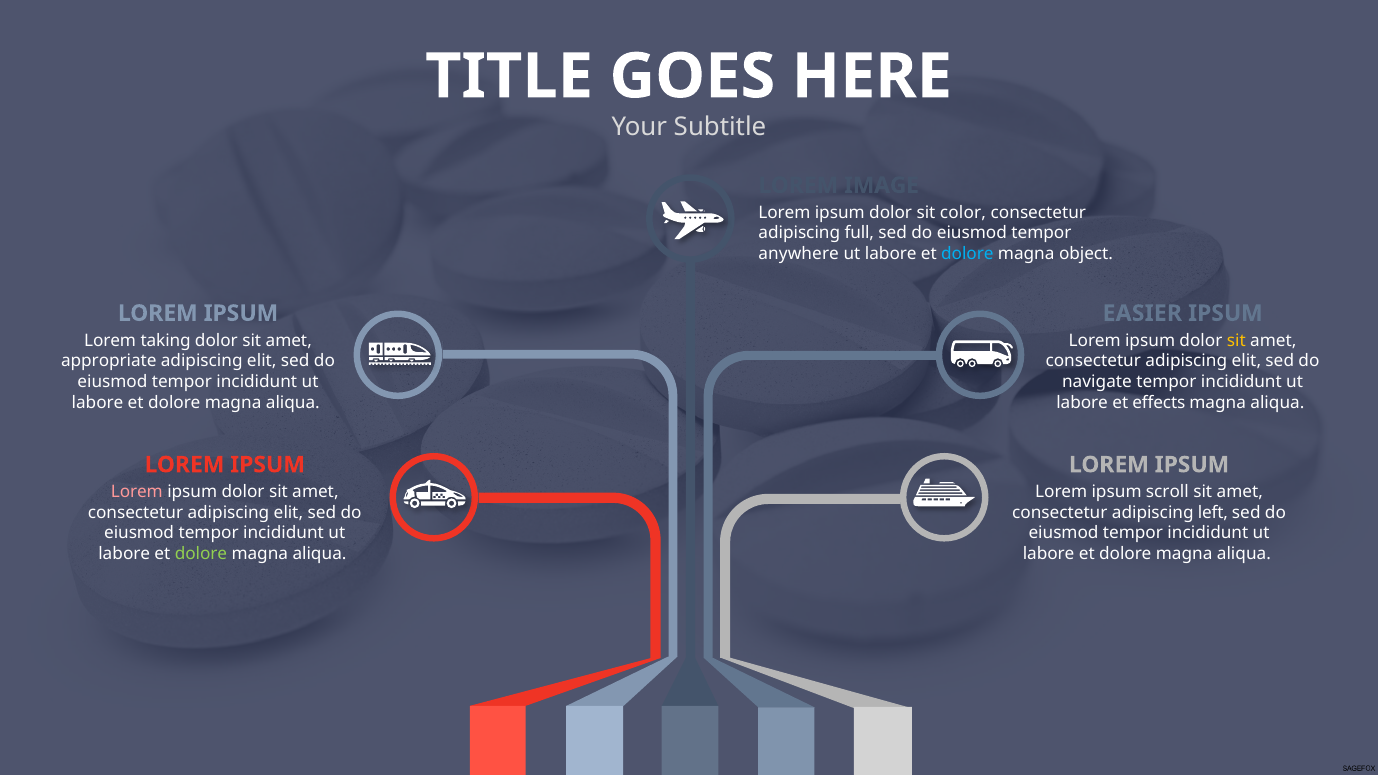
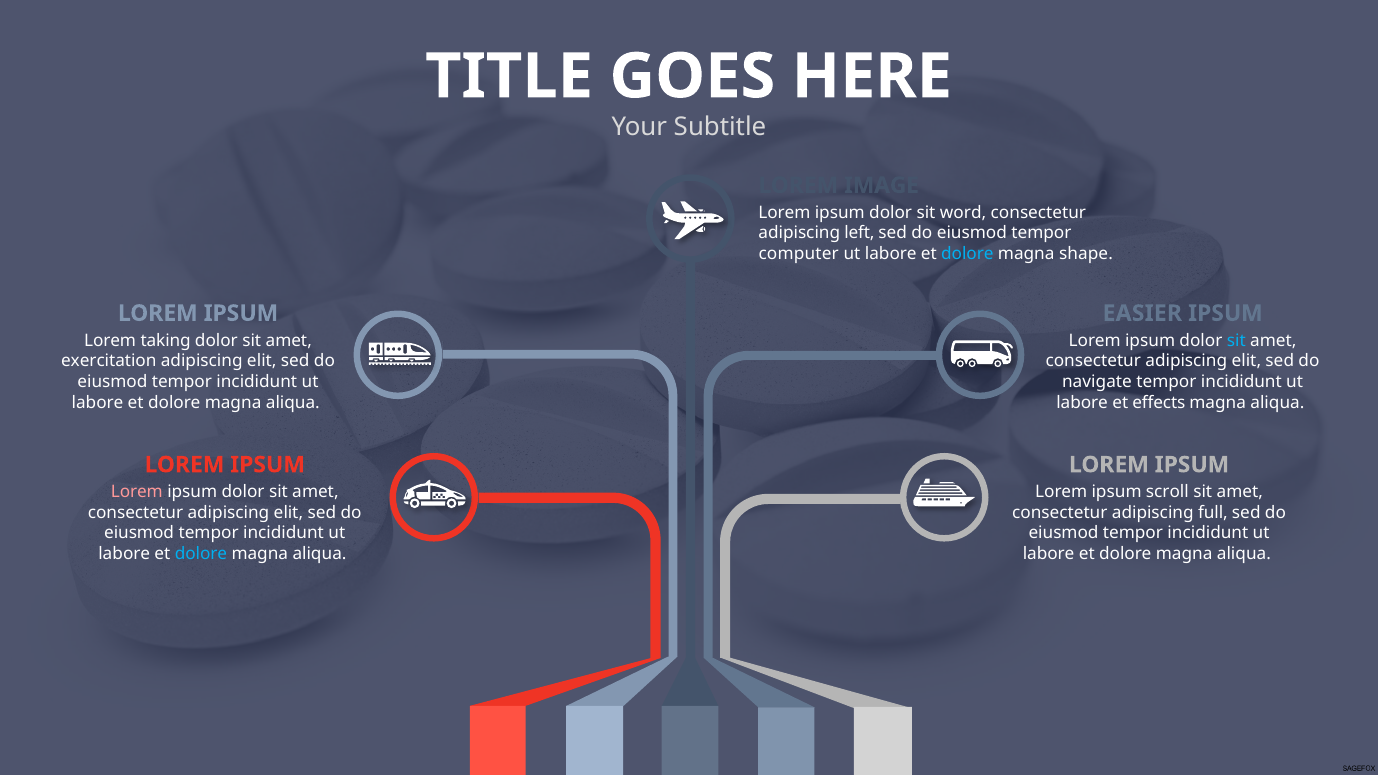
color: color -> word
full: full -> left
anywhere: anywhere -> computer
object: object -> shape
sit at (1236, 340) colour: yellow -> light blue
appropriate: appropriate -> exercitation
left: left -> full
dolore at (201, 554) colour: light green -> light blue
